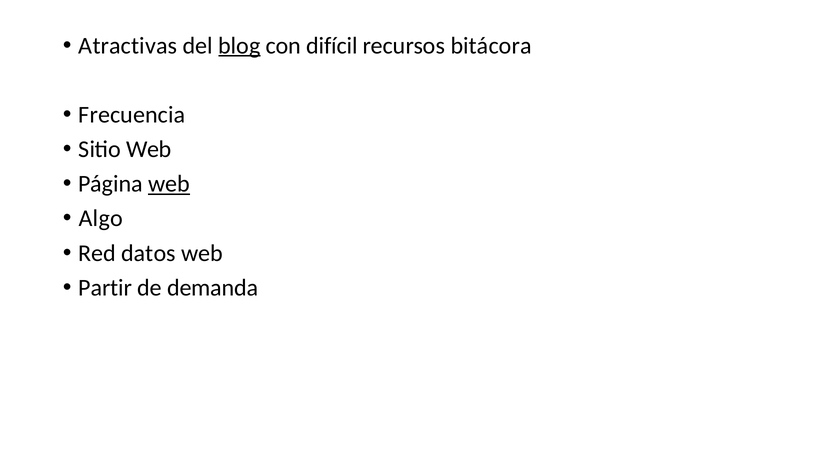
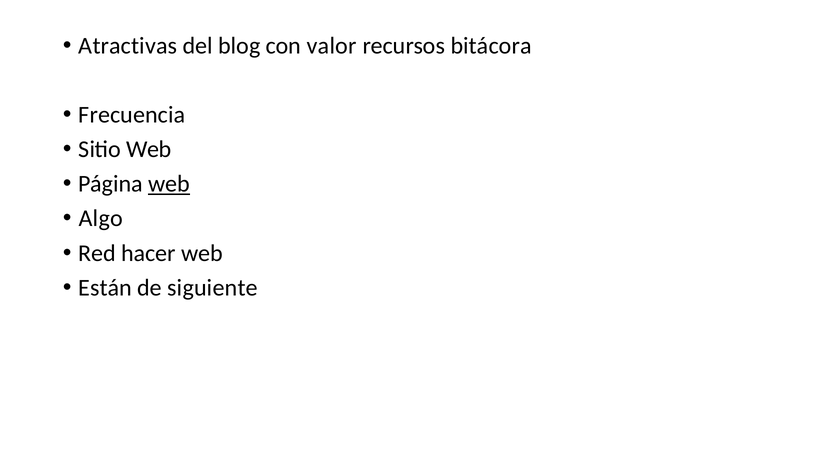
blog underline: present -> none
difícil: difícil -> valor
datos: datos -> hacer
Partir: Partir -> Están
demanda: demanda -> siguiente
